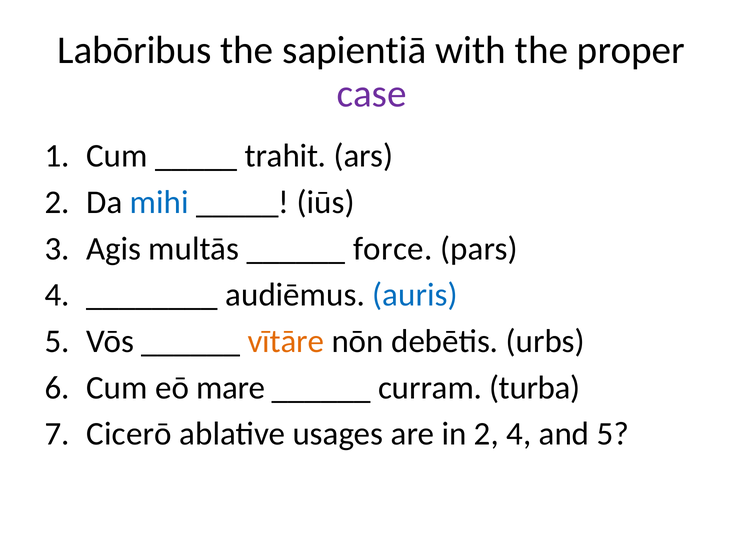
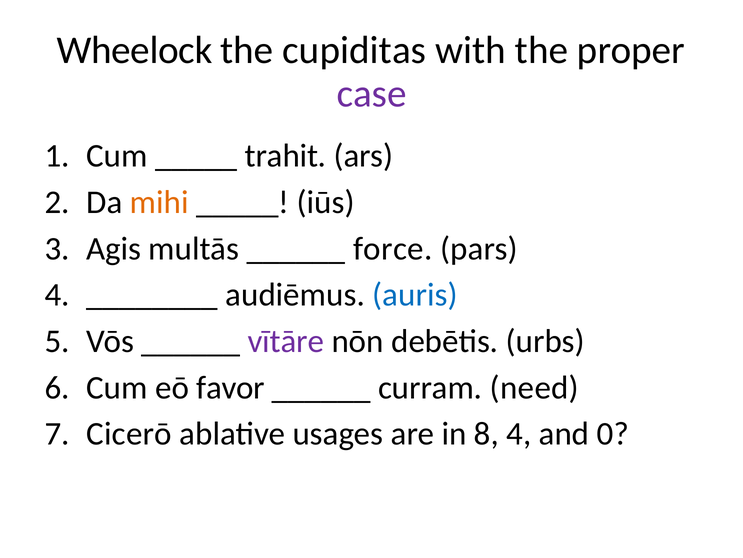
Labōribus: Labōribus -> Wheelock
sapientiā: sapientiā -> cupiditas
mihi colour: blue -> orange
vītāre colour: orange -> purple
mare: mare -> favor
turba: turba -> need
in 2: 2 -> 8
and 5: 5 -> 0
